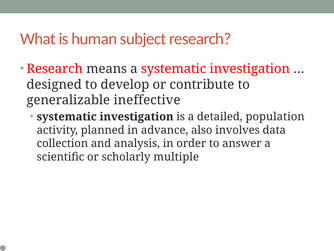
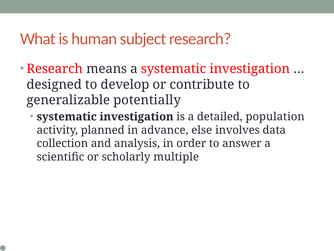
ineffective: ineffective -> potentially
also: also -> else
